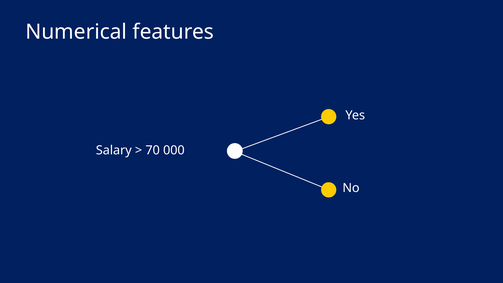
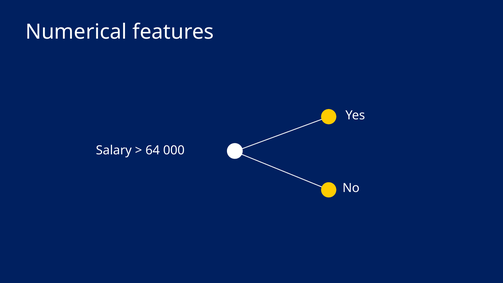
70: 70 -> 64
